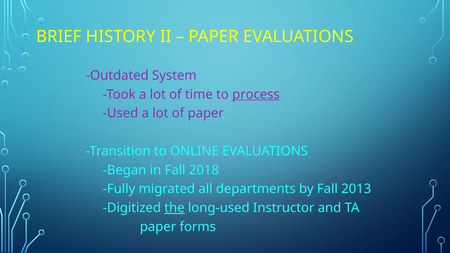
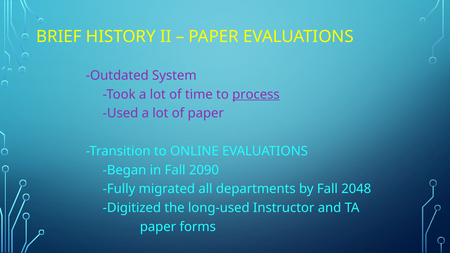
2018: 2018 -> 2090
2013: 2013 -> 2048
the underline: present -> none
